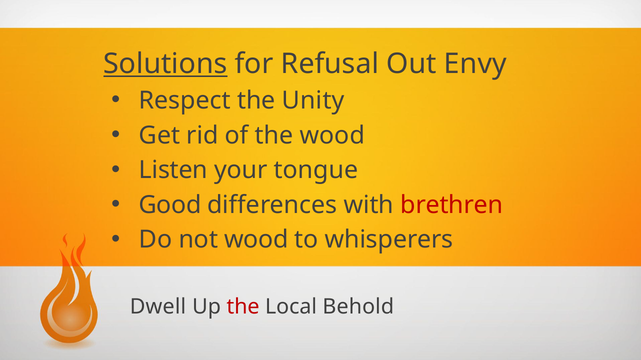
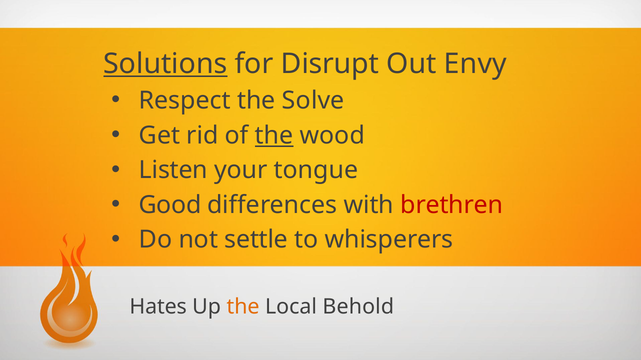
Refusal: Refusal -> Disrupt
Unity: Unity -> Solve
the at (274, 136) underline: none -> present
not wood: wood -> settle
Dwell: Dwell -> Hates
the at (243, 307) colour: red -> orange
